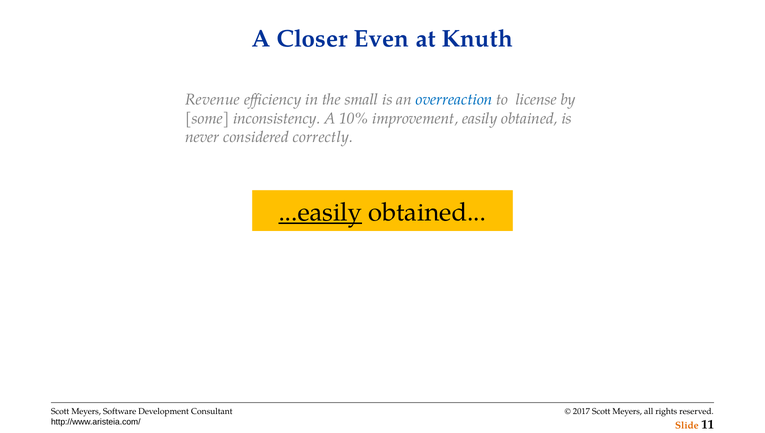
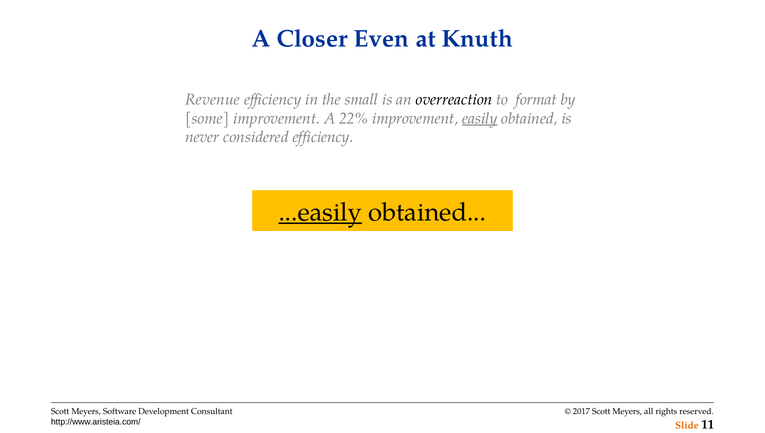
overreaction colour: blue -> black
license: license -> format
some inconsistency: inconsistency -> improvement
10%: 10% -> 22%
easily underline: none -> present
considered correctly: correctly -> efficiency
